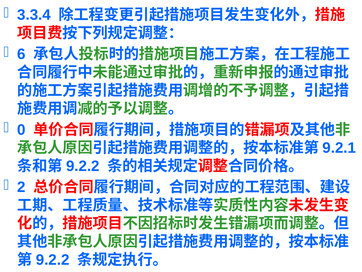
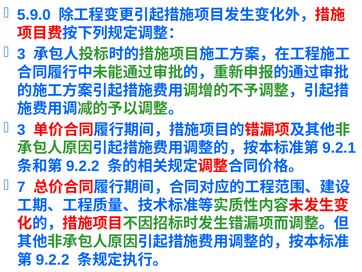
3.3.4: 3.3.4 -> 5.9.0
6 at (21, 54): 6 -> 3
0 at (21, 130): 0 -> 3
2: 2 -> 7
